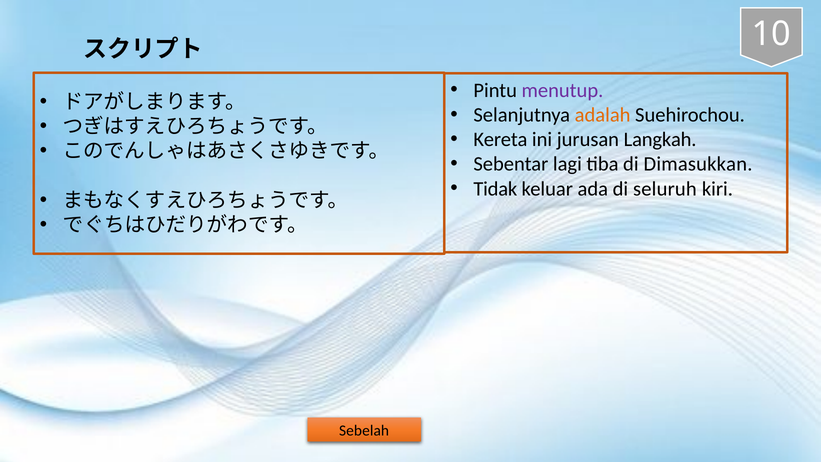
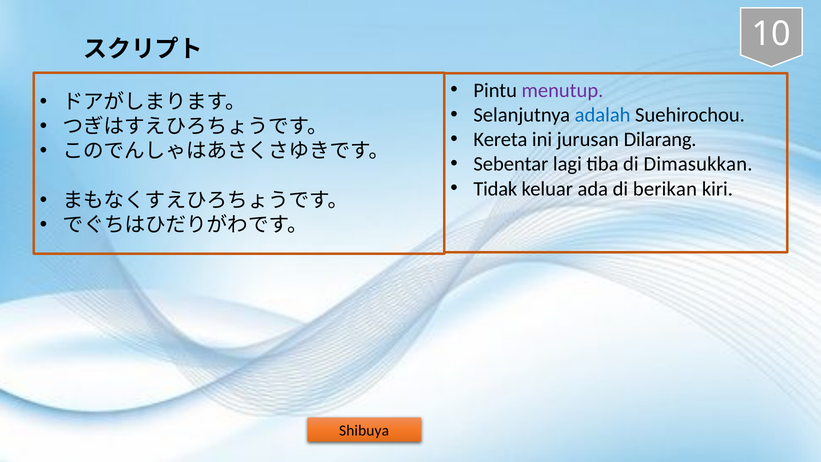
adalah colour: orange -> blue
Langkah: Langkah -> Dilarang
seluruh: seluruh -> berikan
Sebelah: Sebelah -> Shibuya
